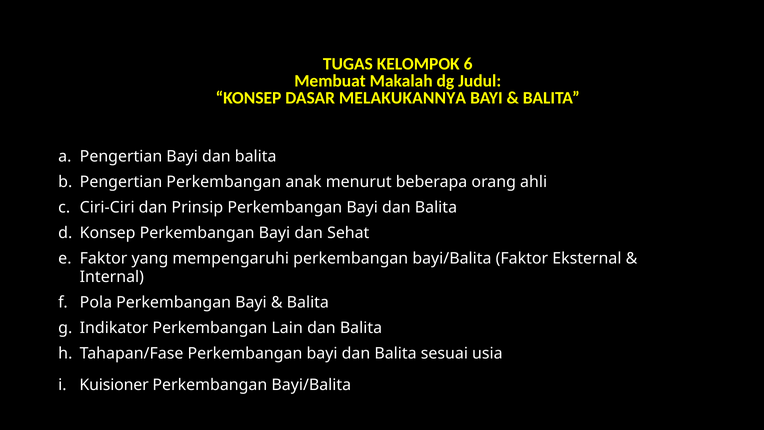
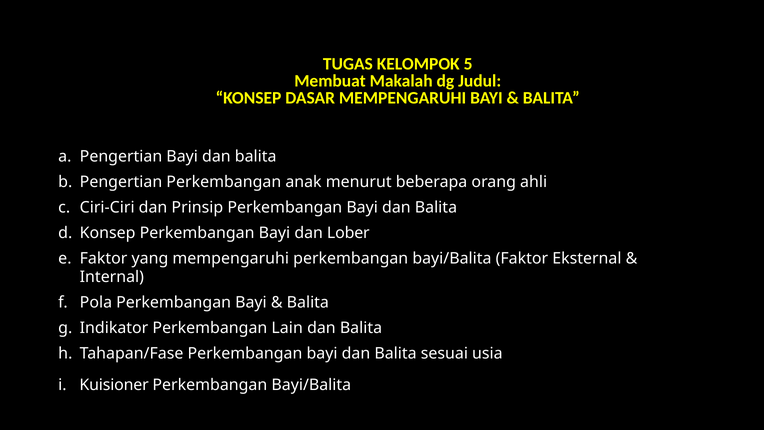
6: 6 -> 5
DASAR MELAKUKANNYA: MELAKUKANNYA -> MEMPENGARUHI
Sehat: Sehat -> Lober
